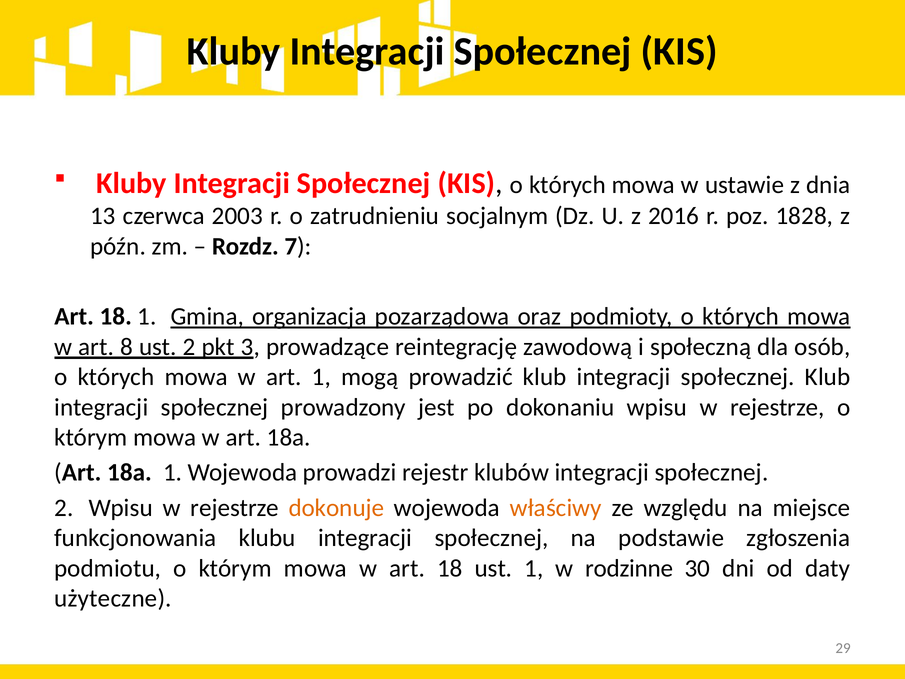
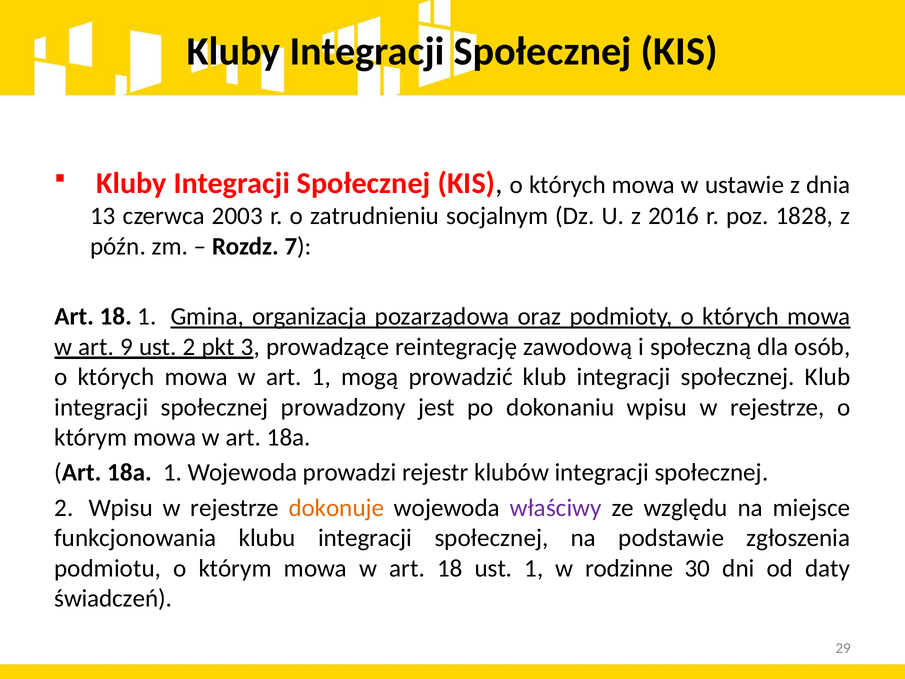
8: 8 -> 9
właściwy colour: orange -> purple
użyteczne: użyteczne -> świadczeń
